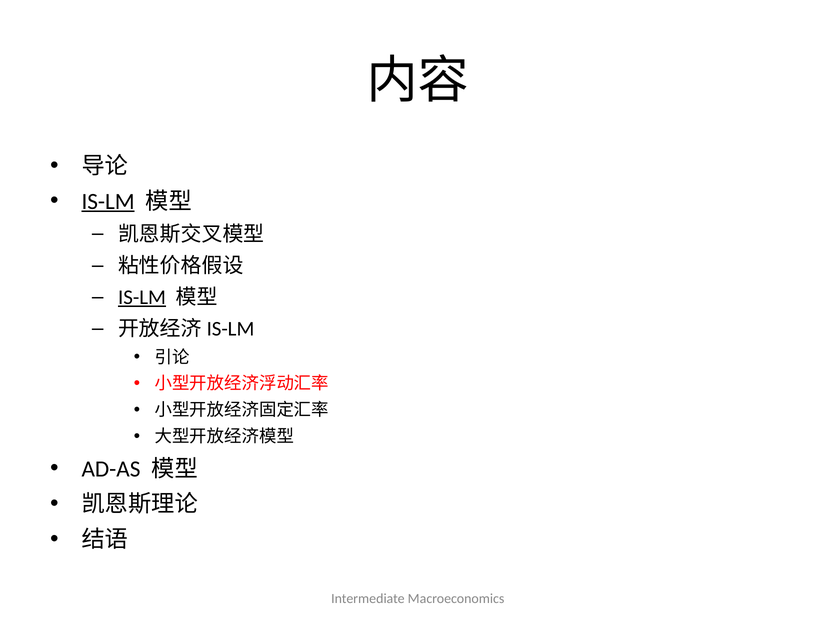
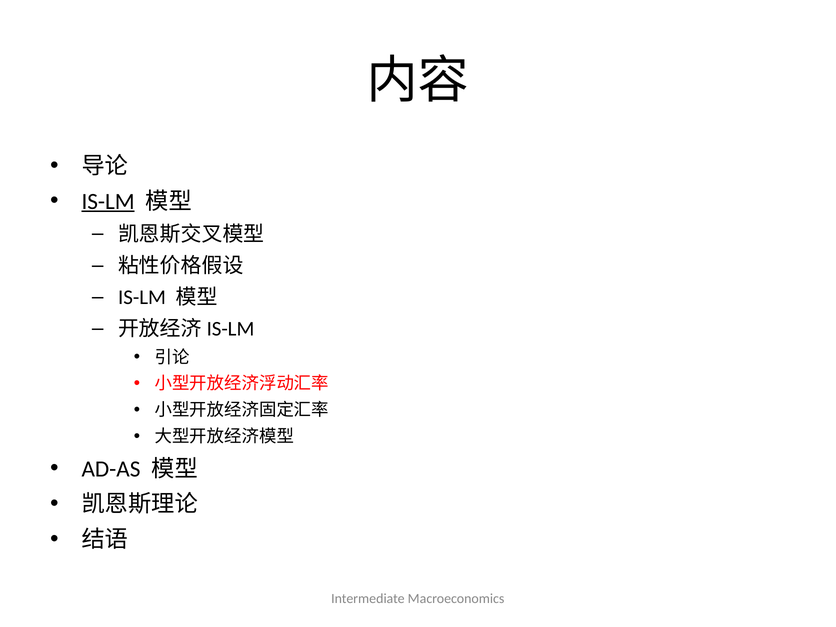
IS-LM at (142, 297) underline: present -> none
